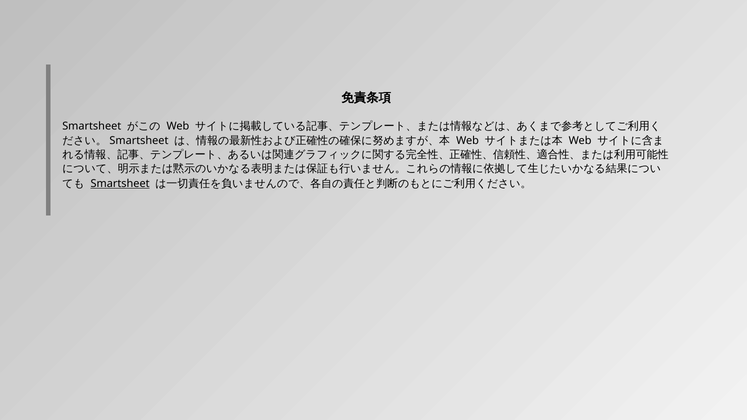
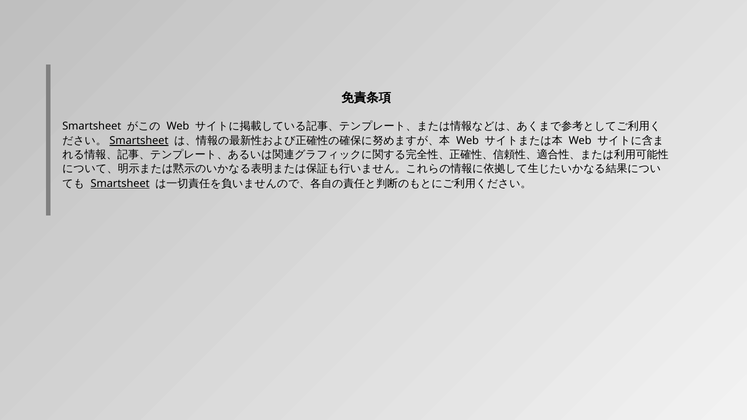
Smartsheet at (139, 141) underline: none -> present
